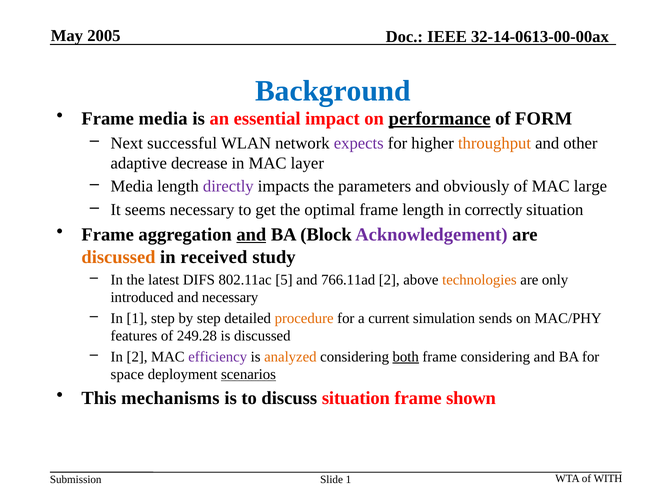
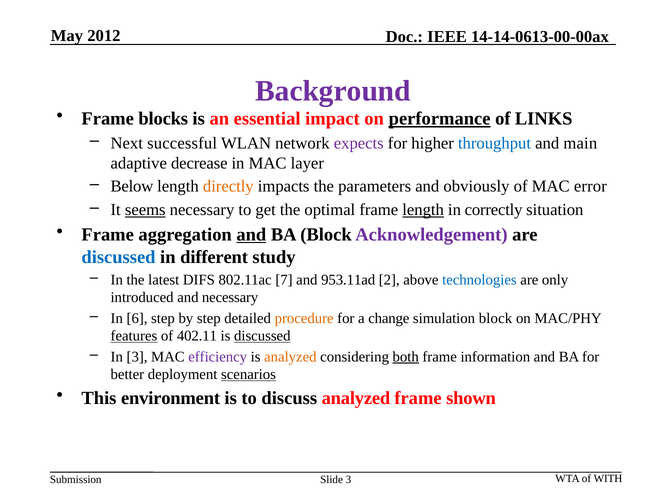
2005: 2005 -> 2012
32-14-0613-00-00ax: 32-14-0613-00-00ax -> 14-14-0613-00-00ax
Background colour: blue -> purple
Frame media: media -> blocks
FORM: FORM -> LINKS
throughput colour: orange -> blue
other: other -> main
Media at (132, 186): Media -> Below
directly colour: purple -> orange
large: large -> error
seems underline: none -> present
length at (423, 210) underline: none -> present
discussed at (119, 257) colour: orange -> blue
received: received -> different
5: 5 -> 7
766.11ad: 766.11ad -> 953.11ad
technologies colour: orange -> blue
In 1: 1 -> 6
current: current -> change
simulation sends: sends -> block
features underline: none -> present
249.28: 249.28 -> 402.11
discussed at (262, 336) underline: none -> present
In 2: 2 -> 3
frame considering: considering -> information
space: space -> better
mechanisms: mechanisms -> environment
discuss situation: situation -> analyzed
Slide 1: 1 -> 3
